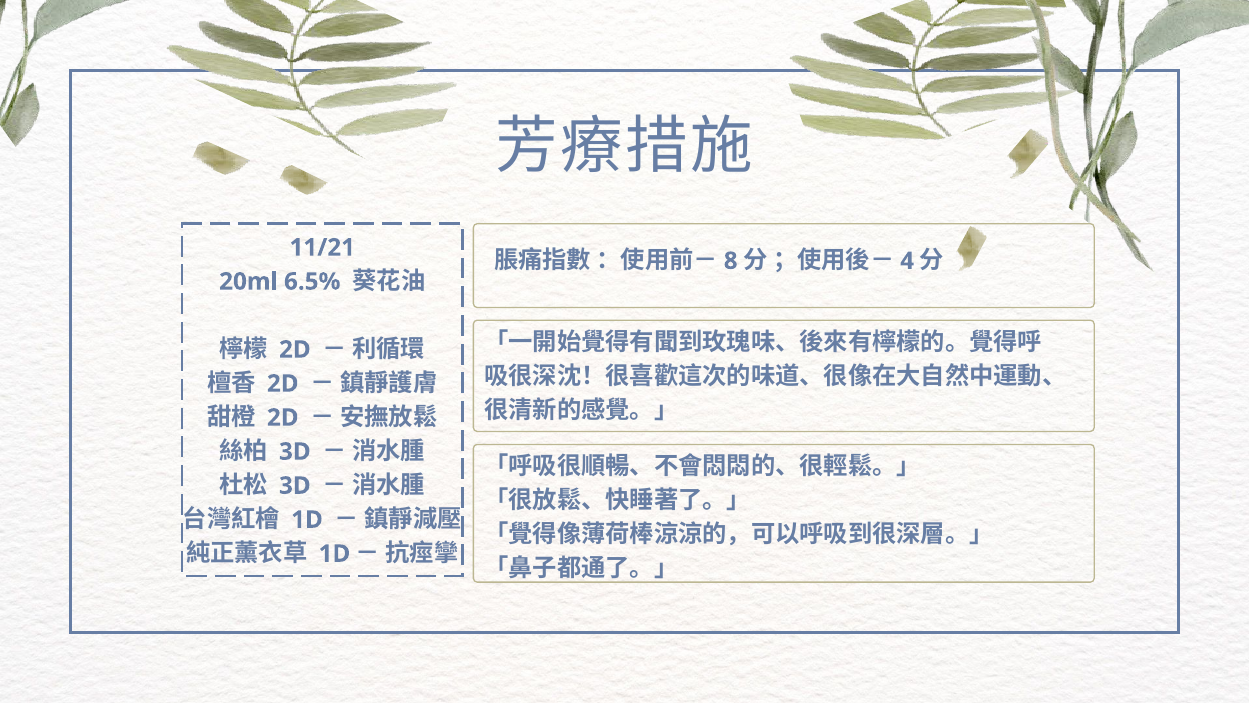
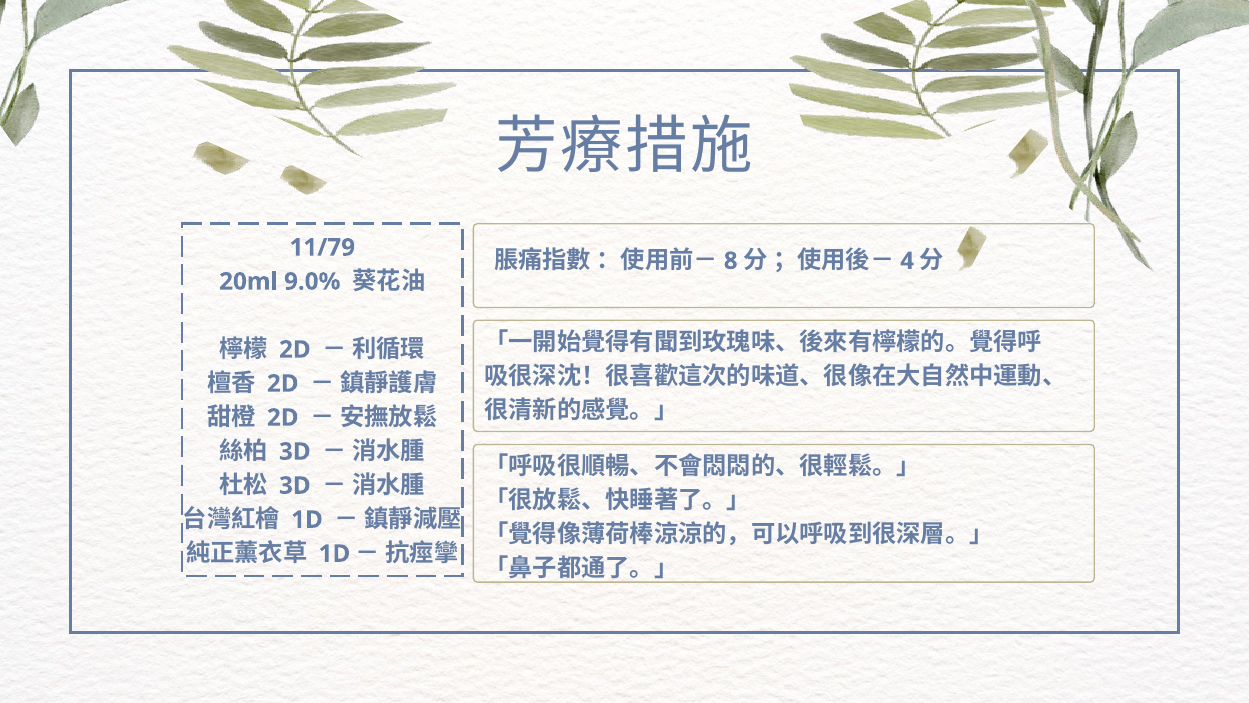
11/21: 11/21 -> 11/79
6.5%: 6.5% -> 9.0%
